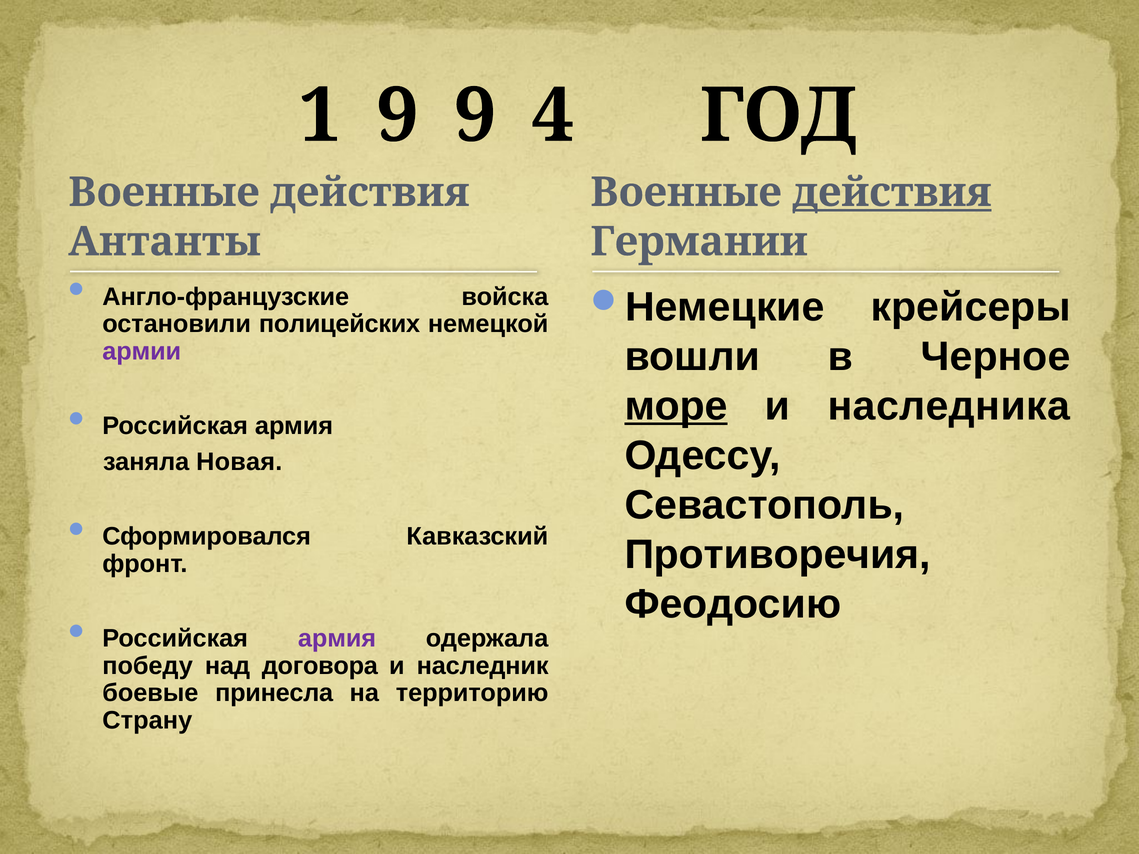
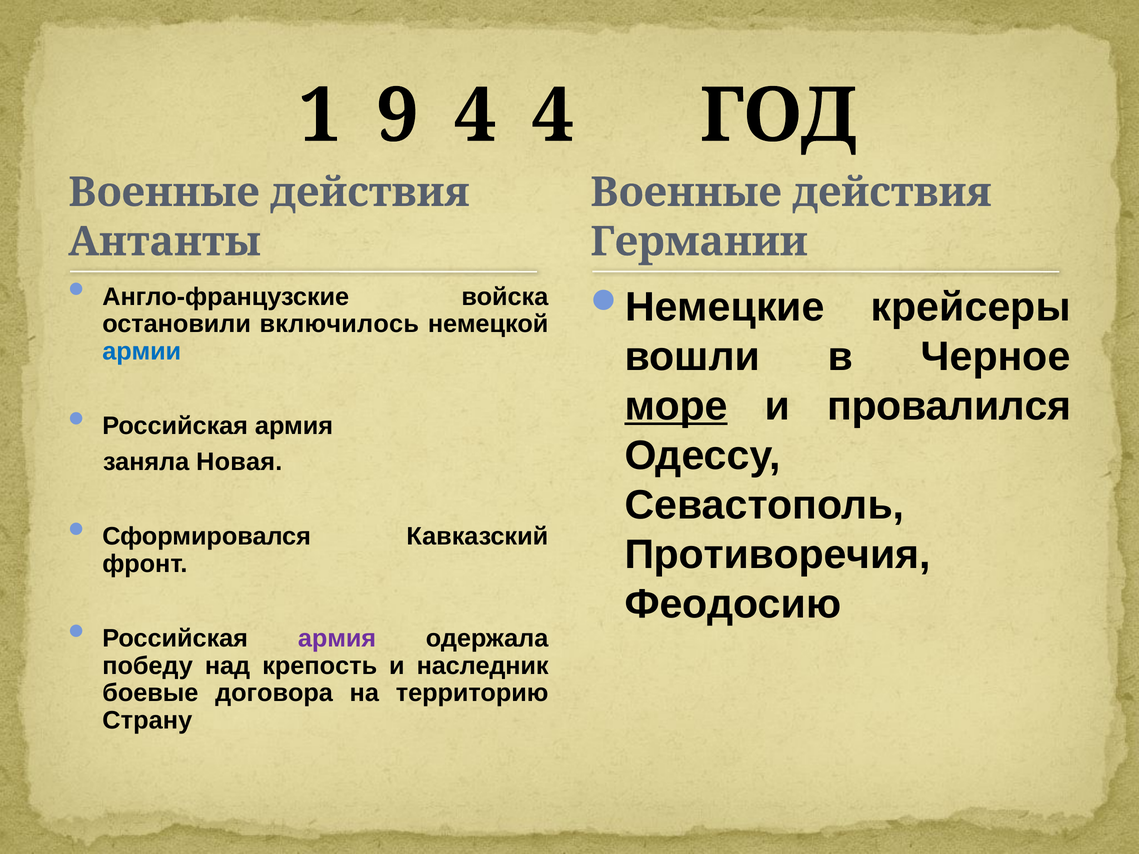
9 9: 9 -> 4
действия at (892, 192) underline: present -> none
полицейских: полицейских -> включилось
армии colour: purple -> blue
наследника: наследника -> провалился
договора: договора -> крепость
принесла: принесла -> договора
